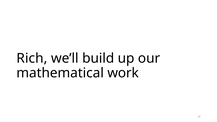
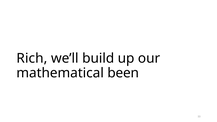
work: work -> been
